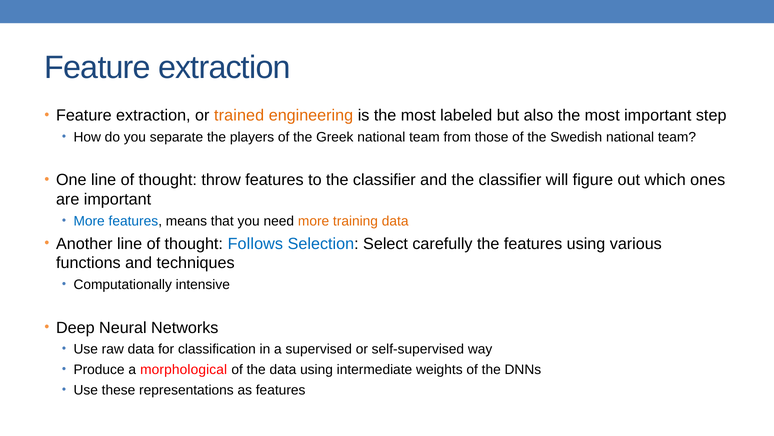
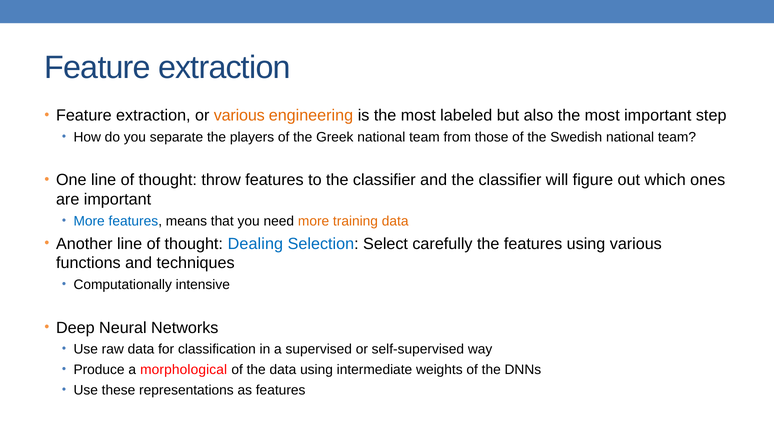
or trained: trained -> various
Follows: Follows -> Dealing
